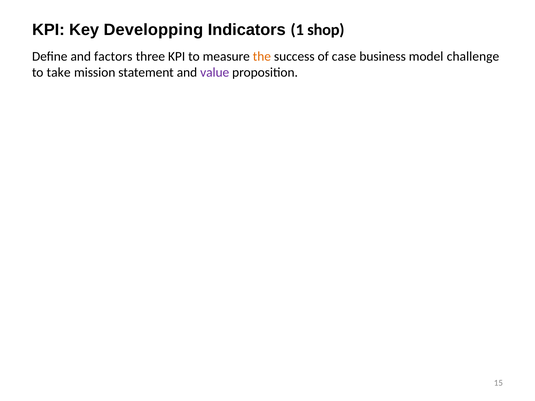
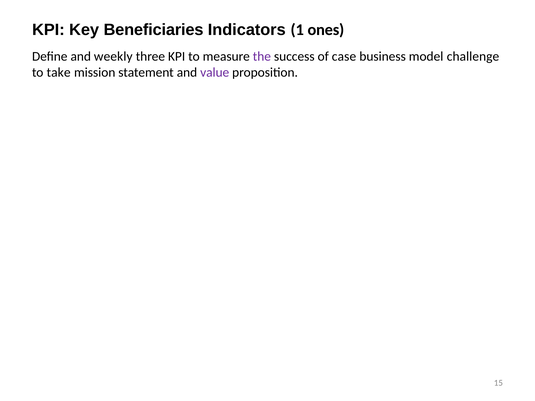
Developping: Developping -> Beneficiaries
shop: shop -> ones
factors: factors -> weekly
the colour: orange -> purple
